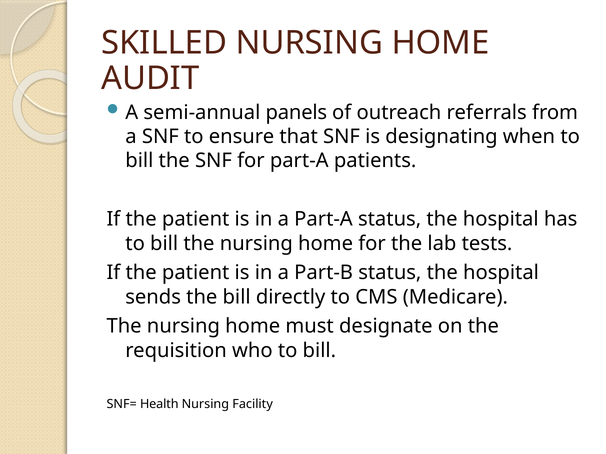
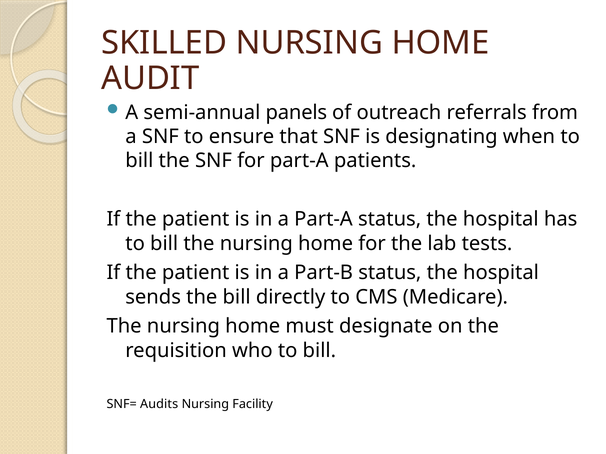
Health: Health -> Audits
